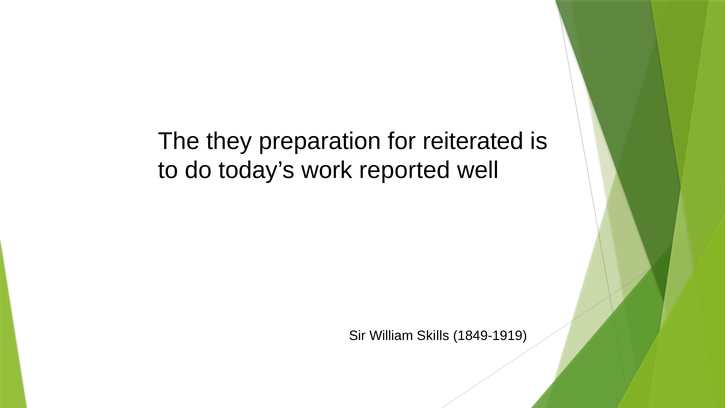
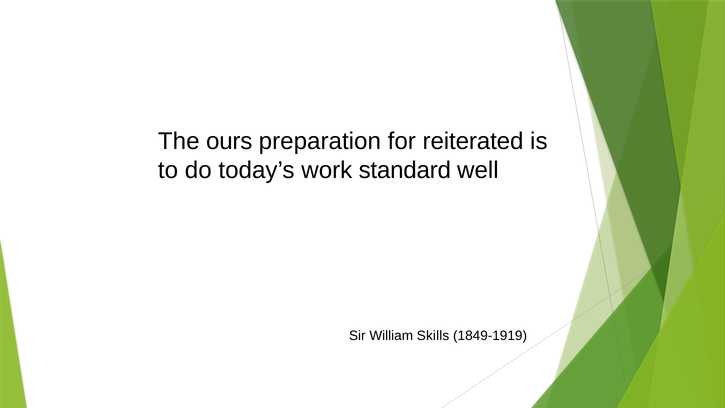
they: they -> ours
reported: reported -> standard
